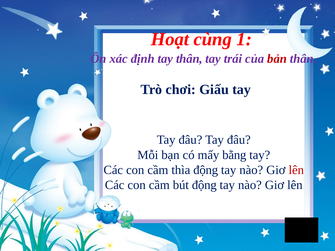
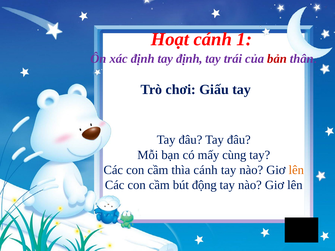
Hoạt cùng: cùng -> cánh
tay thân: thân -> định
bằng: bằng -> cùng
thìa động: động -> cánh
lên at (296, 170) colour: red -> orange
